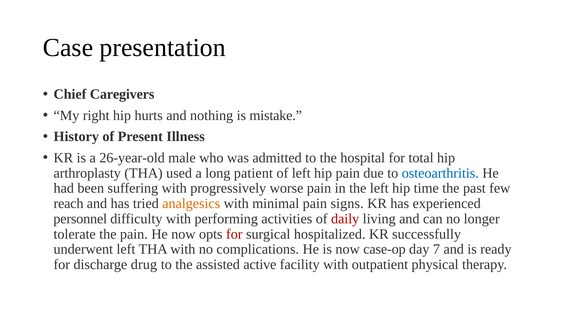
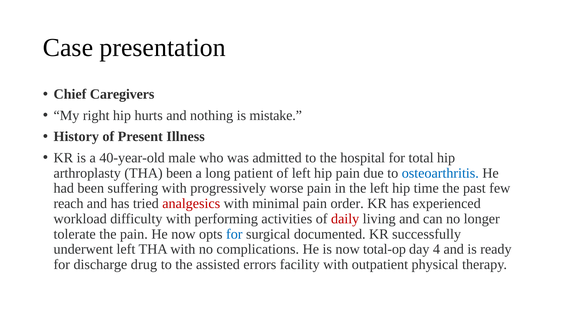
26-year-old: 26-year-old -> 40-year-old
THA used: used -> been
analgesics colour: orange -> red
signs: signs -> order
personnel: personnel -> workload
for at (234, 234) colour: red -> blue
hospitalized: hospitalized -> documented
case-op: case-op -> total-op
7: 7 -> 4
active: active -> errors
